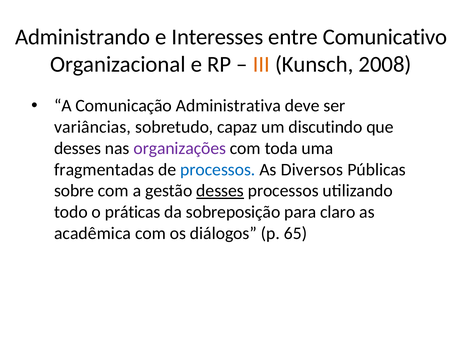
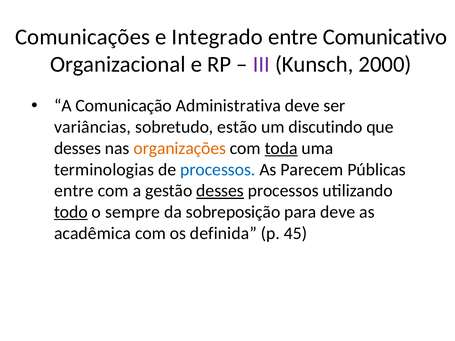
Administrando: Administrando -> Comunicações
Interesses: Interesses -> Integrado
III colour: orange -> purple
2008: 2008 -> 2000
capaz: capaz -> estão
organizações colour: purple -> orange
toda underline: none -> present
fragmentadas: fragmentadas -> terminologias
Diversos: Diversos -> Parecem
sobre at (74, 191): sobre -> entre
todo underline: none -> present
práticas: práticas -> sempre
para claro: claro -> deve
diálogos: diálogos -> definida
65: 65 -> 45
